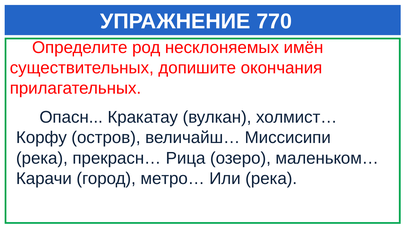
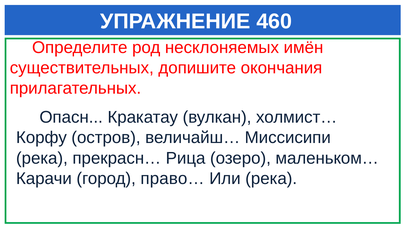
770: 770 -> 460
метро…: метро… -> право…
